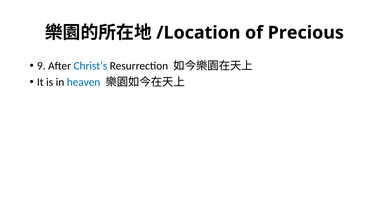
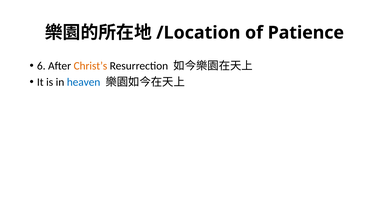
Precious: Precious -> Patience
9: 9 -> 6
Christ’s colour: blue -> orange
